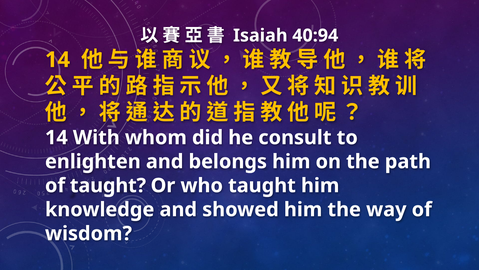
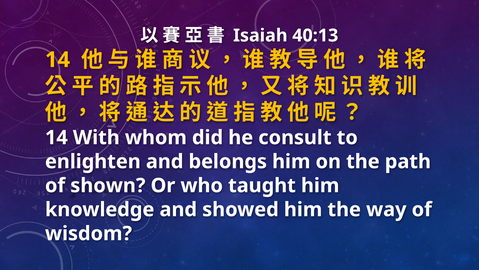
40:94: 40:94 -> 40:13
of taught: taught -> shown
